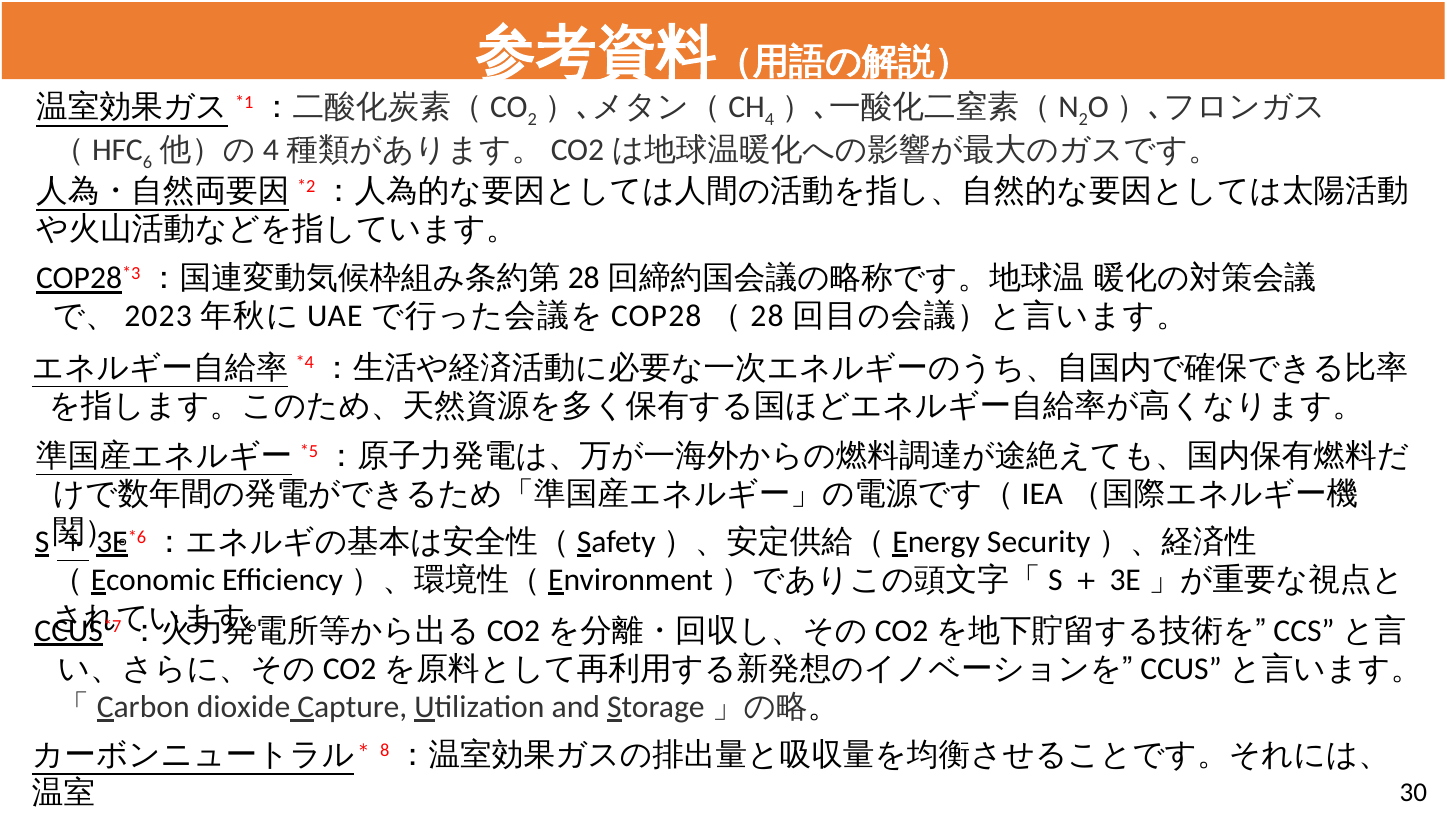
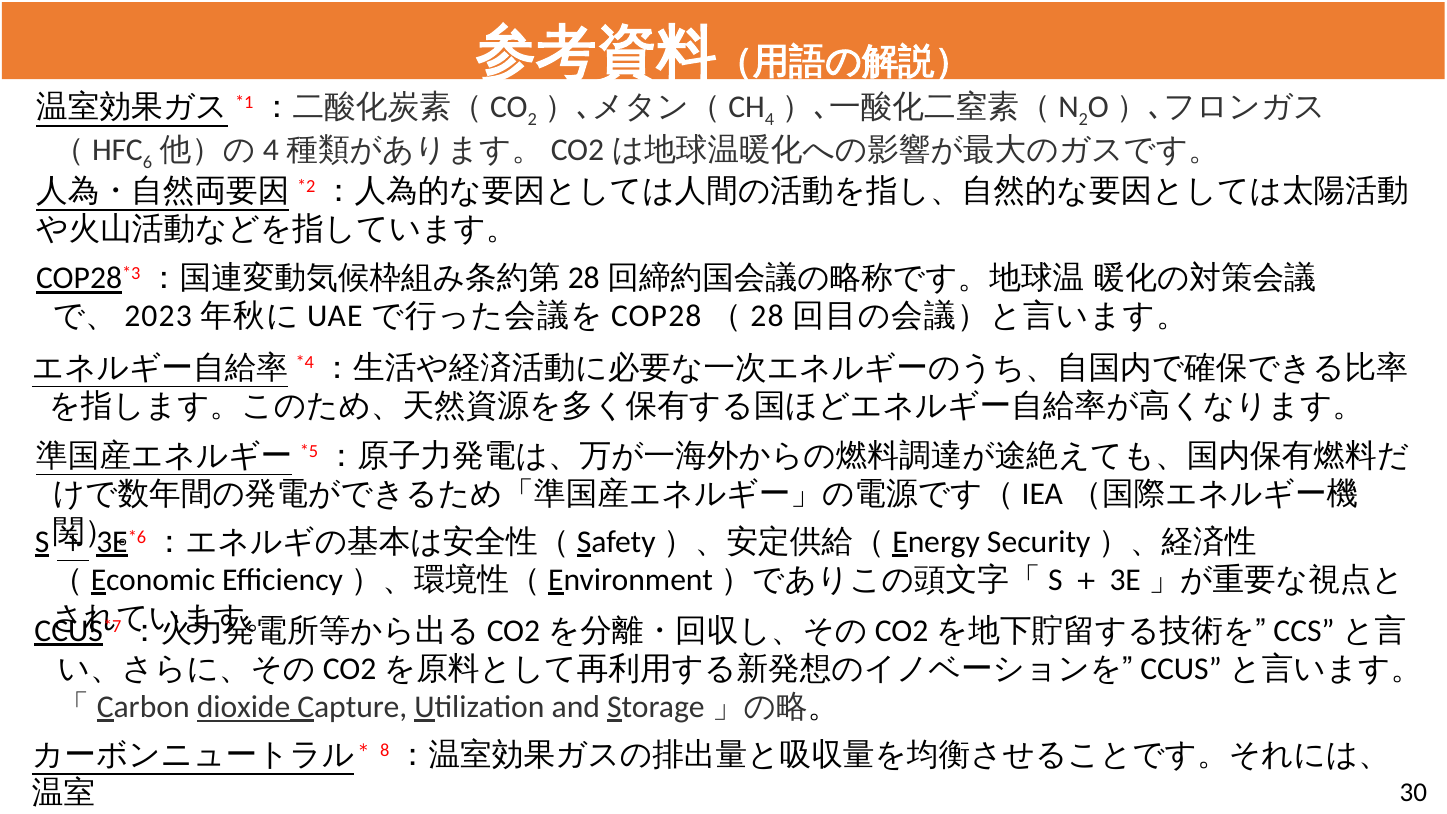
dioxide underline: none -> present
